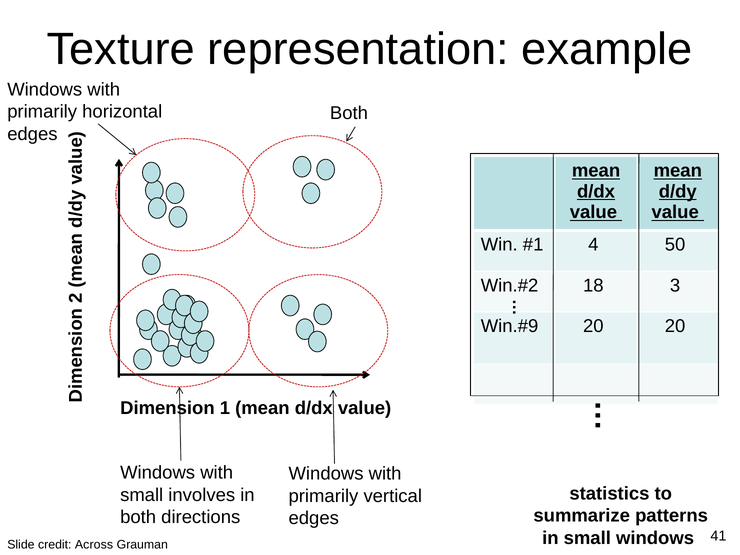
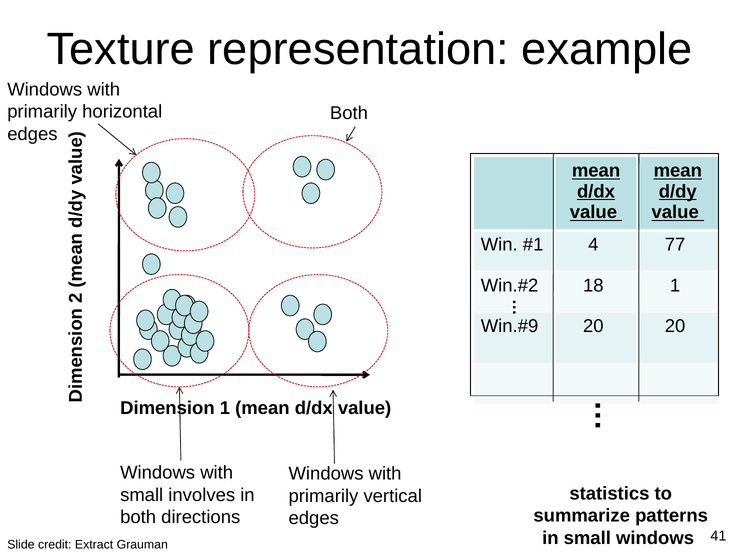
50: 50 -> 77
18 3: 3 -> 1
Across: Across -> Extract
